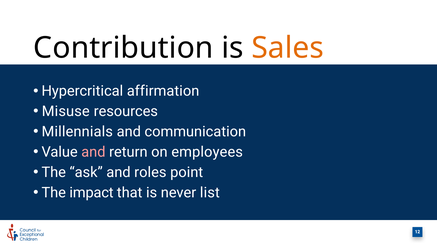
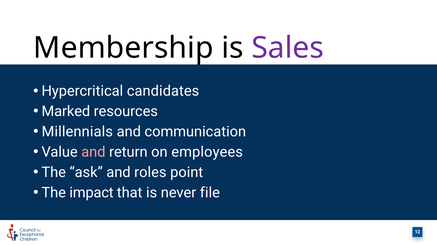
Contribution: Contribution -> Membership
Sales colour: orange -> purple
affirmation: affirmation -> candidates
Misuse: Misuse -> Marked
list: list -> file
